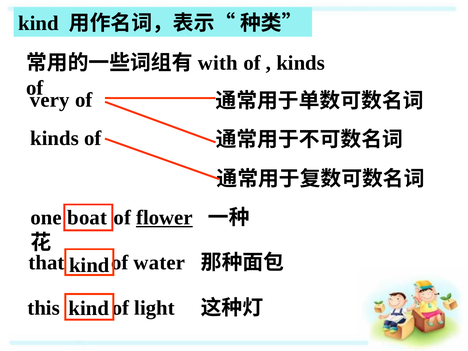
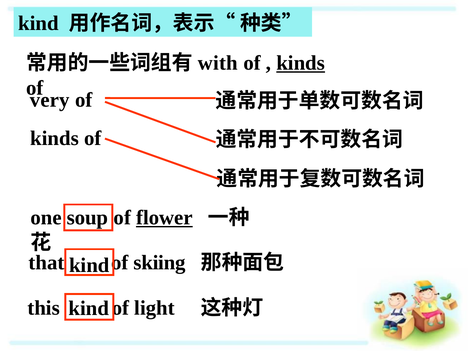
kinds at (301, 63) underline: none -> present
boat: boat -> soup
water: water -> skiing
